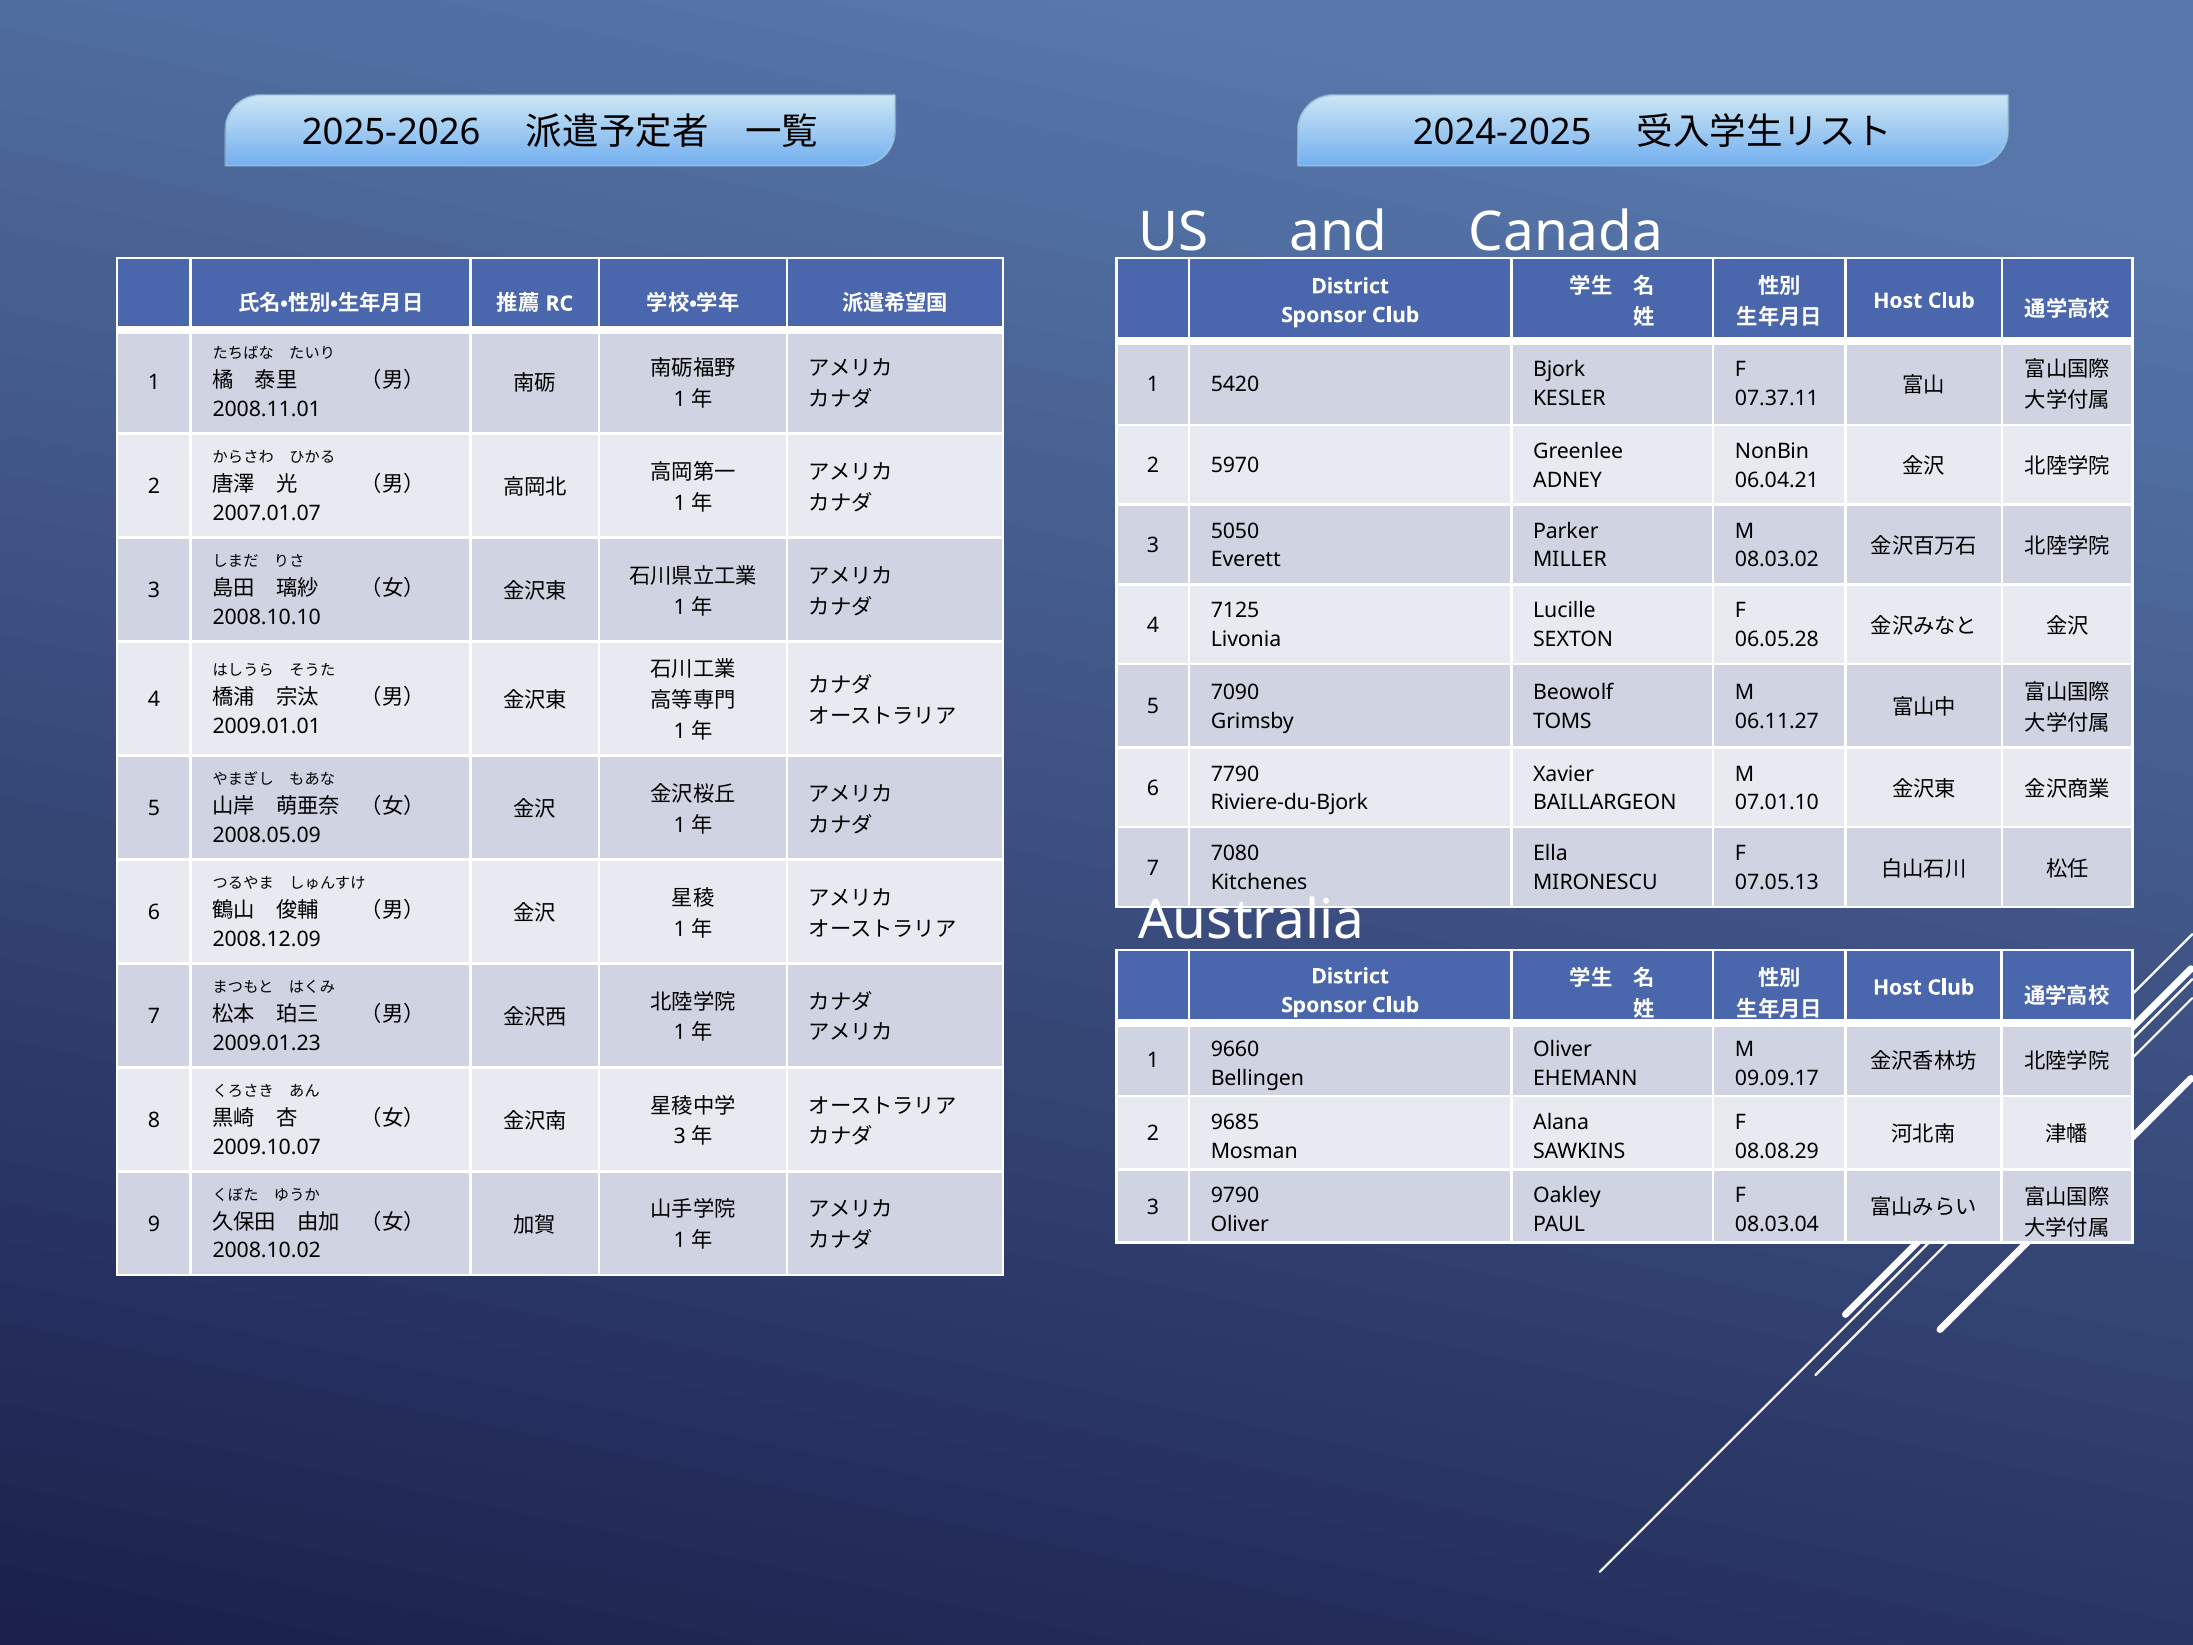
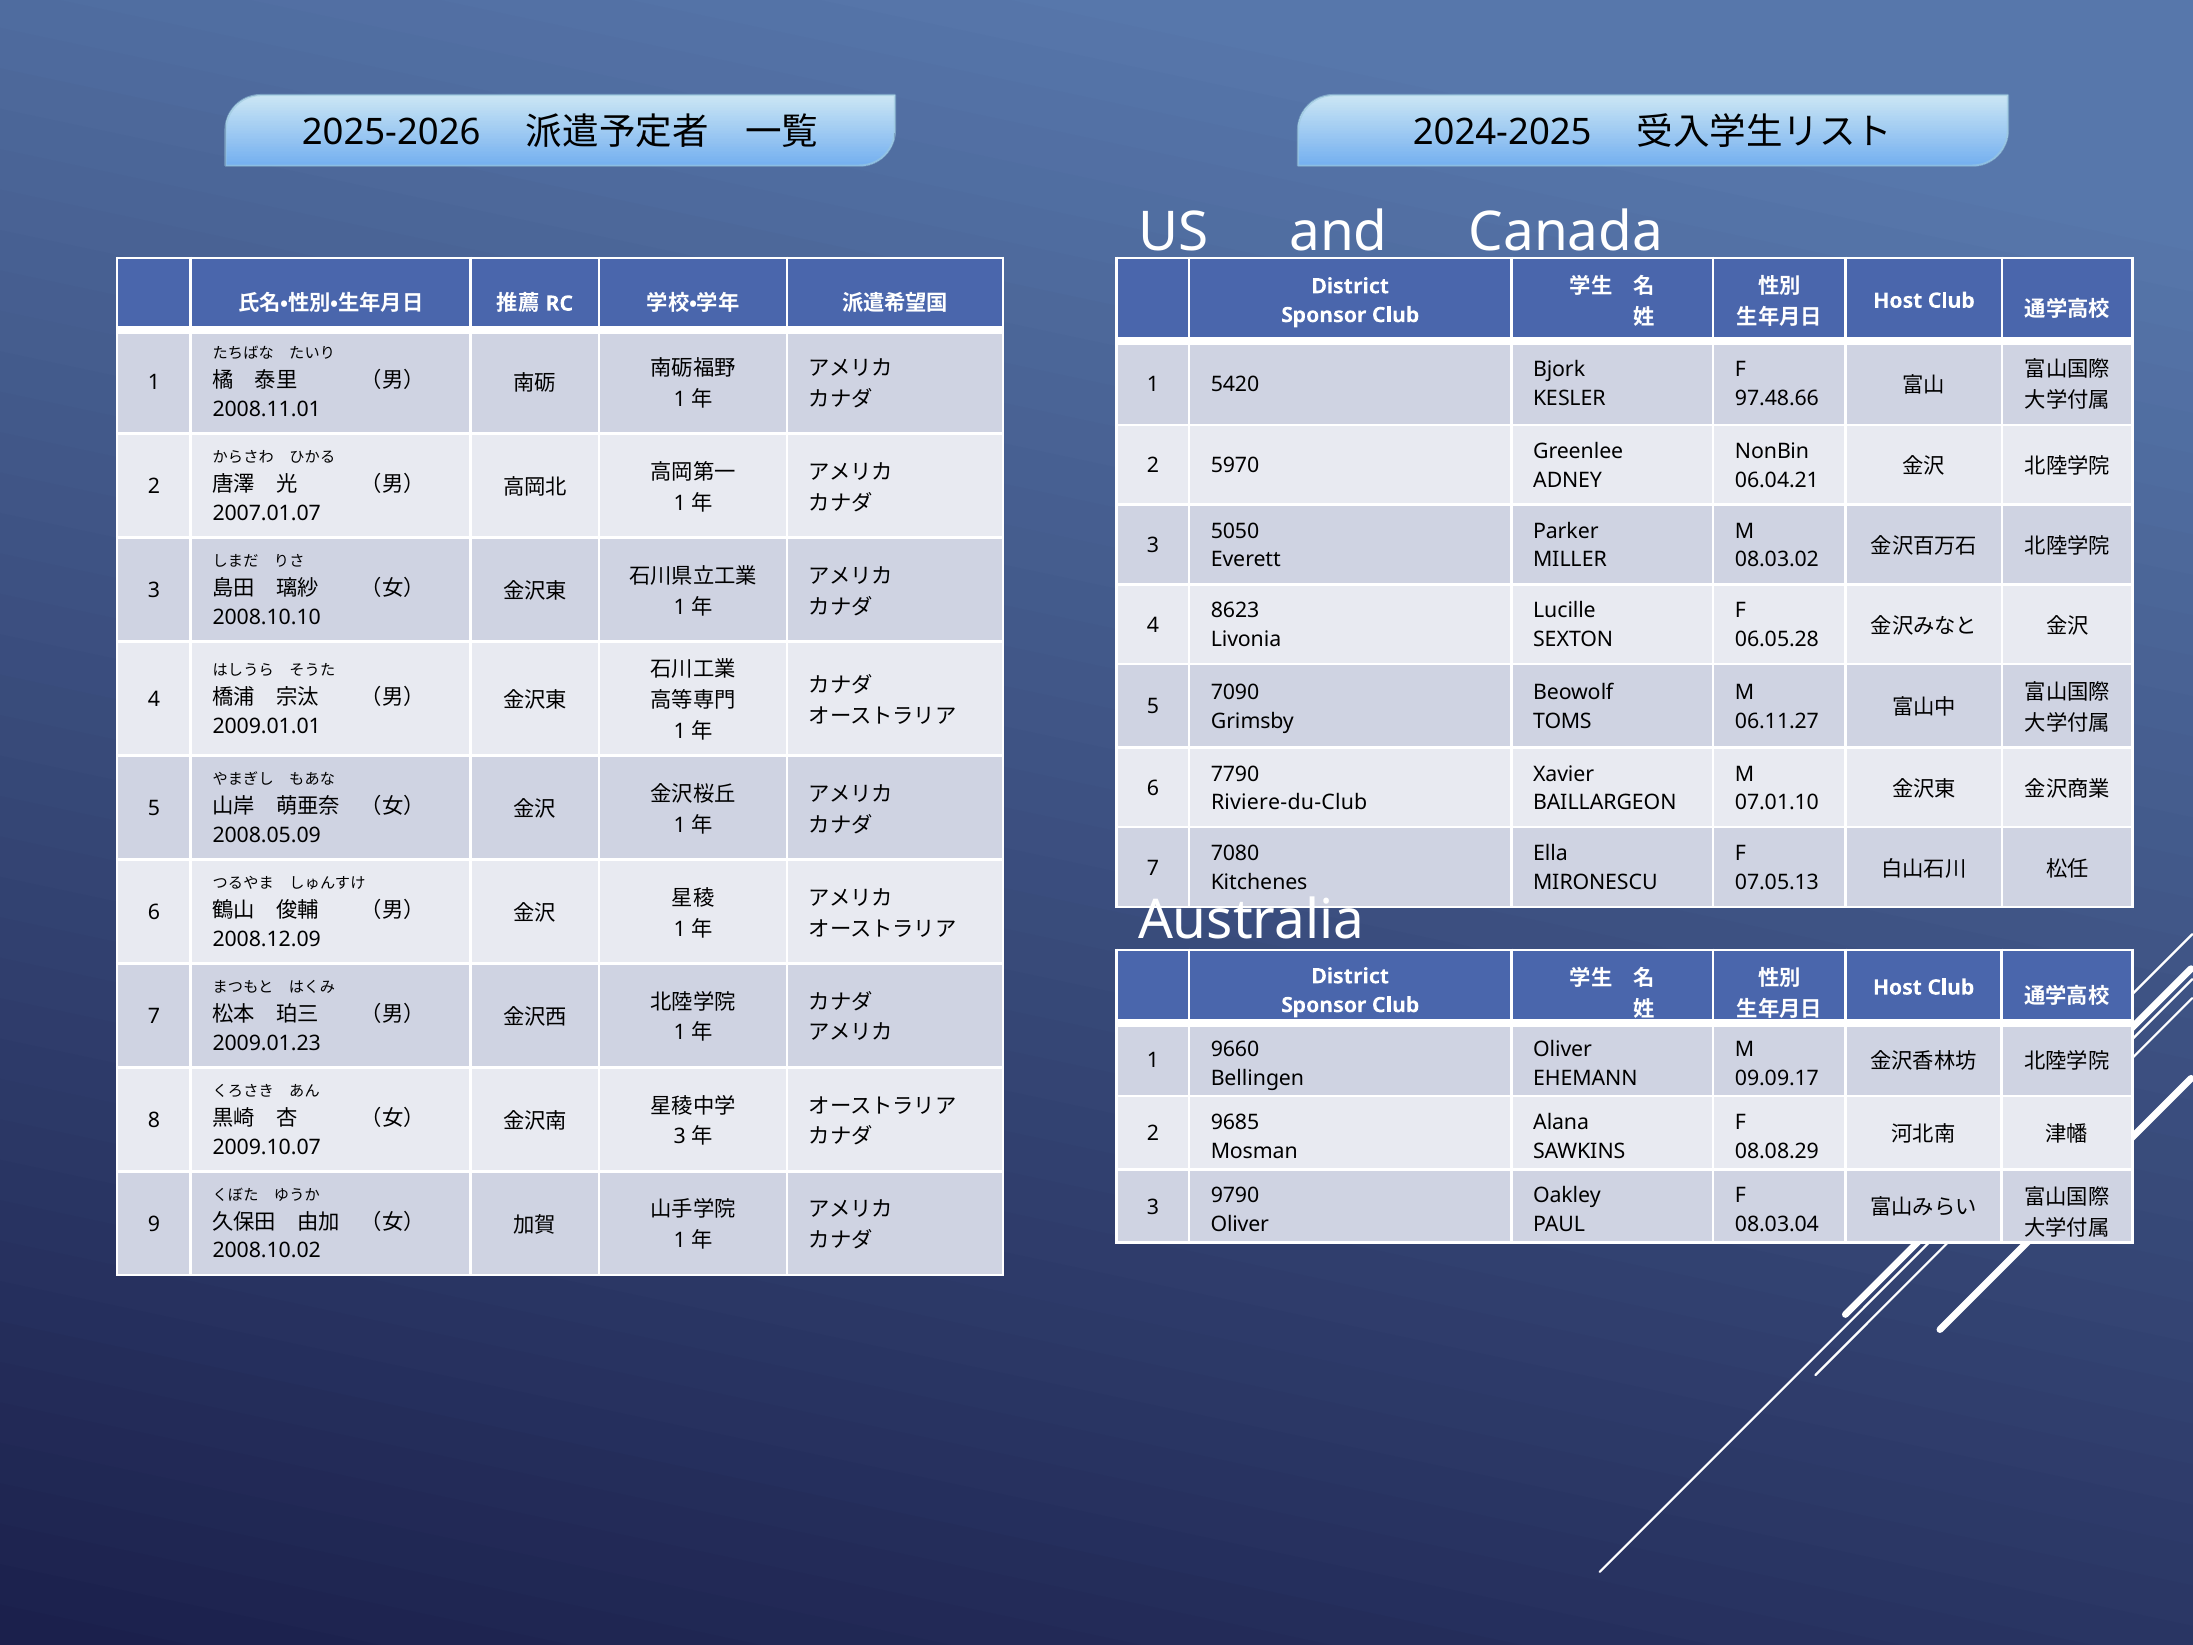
07.37.11: 07.37.11 -> 97.48.66
7125: 7125 -> 8623
Riviere-du-Bjork: Riviere-du-Bjork -> Riviere-du-Club
